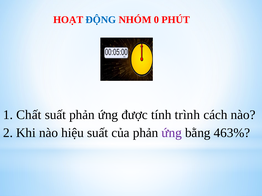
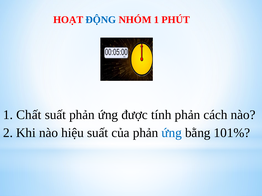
NHÓM 0: 0 -> 1
tính trình: trình -> phản
ứng at (172, 133) colour: purple -> blue
463%: 463% -> 101%
